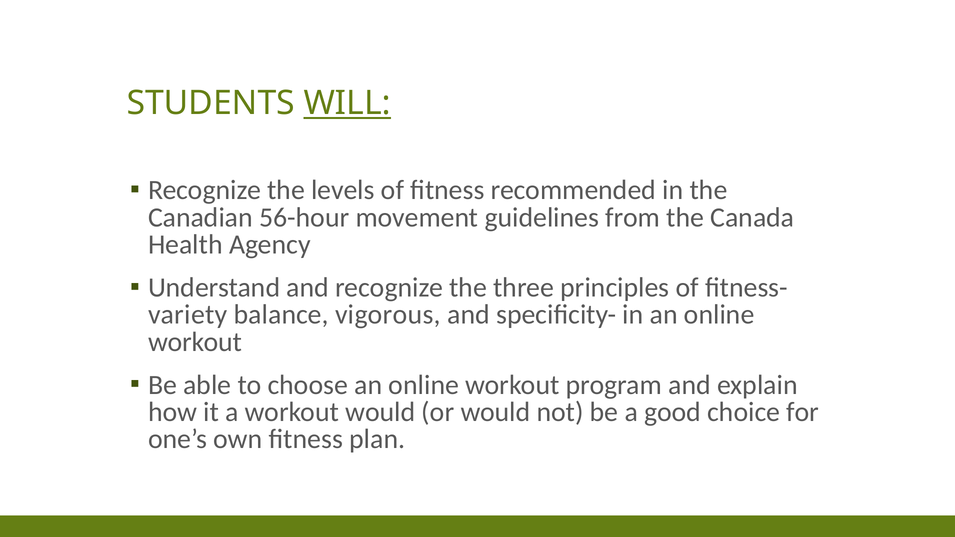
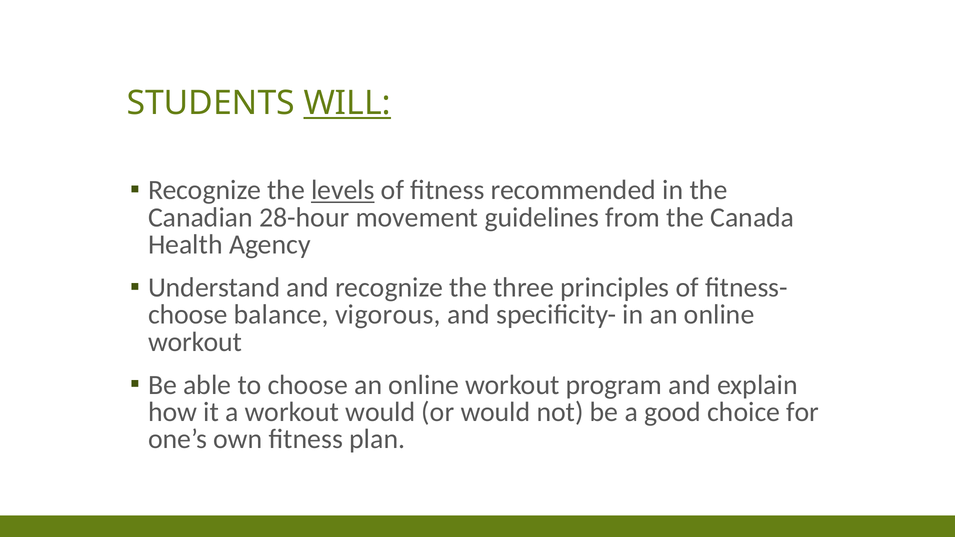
levels underline: none -> present
56-hour: 56-hour -> 28-hour
variety at (188, 315): variety -> choose
